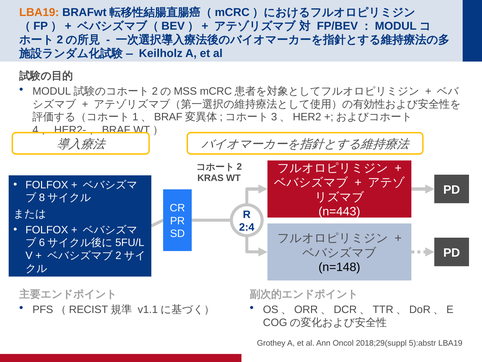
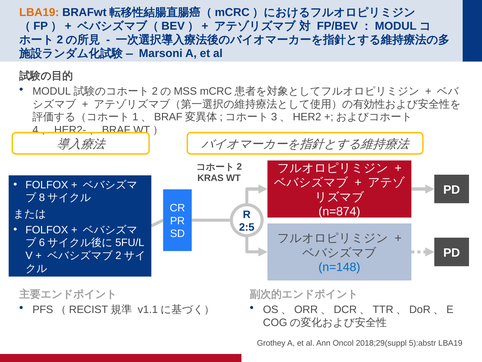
Keilholz: Keilholz -> Marsoni
n=443: n=443 -> n=874
2:4: 2:4 -> 2:5
n=148 colour: black -> blue
